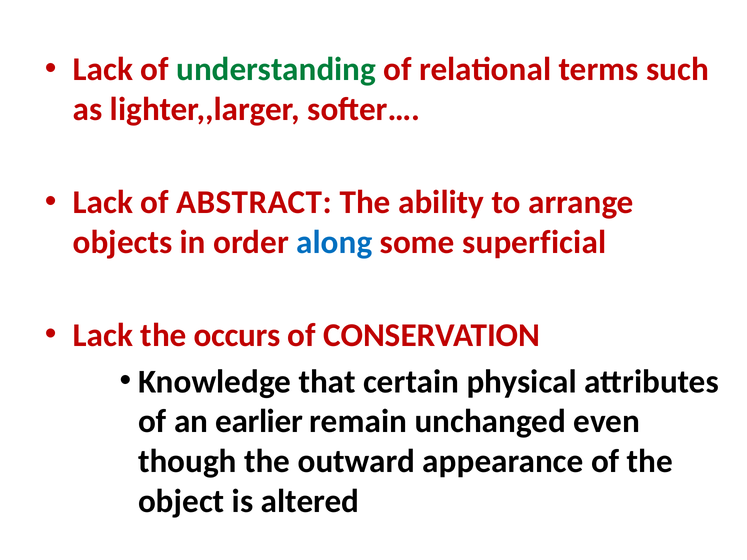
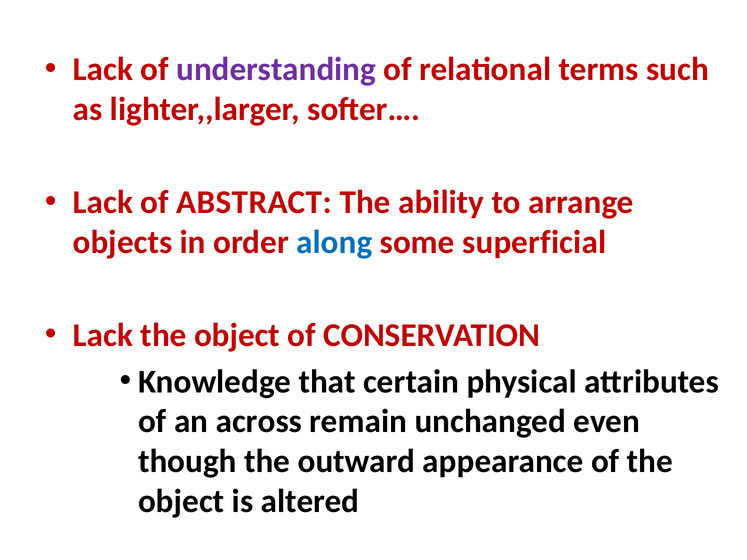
understanding colour: green -> purple
Lack the occurs: occurs -> object
earlier: earlier -> across
